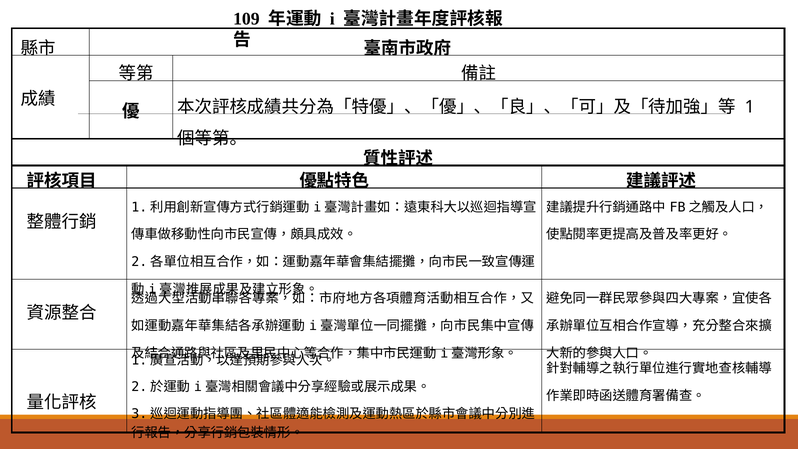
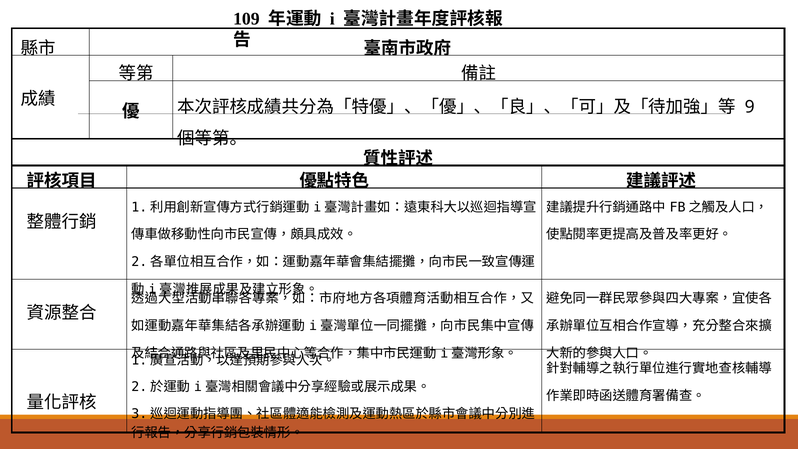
1: 1 -> 9
